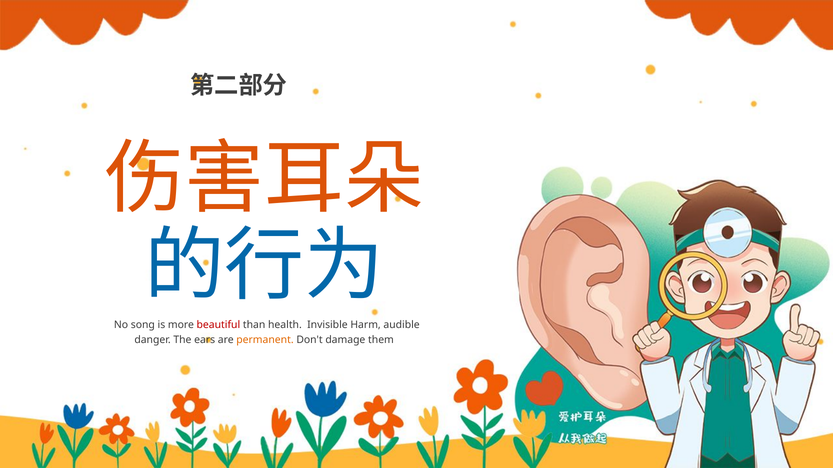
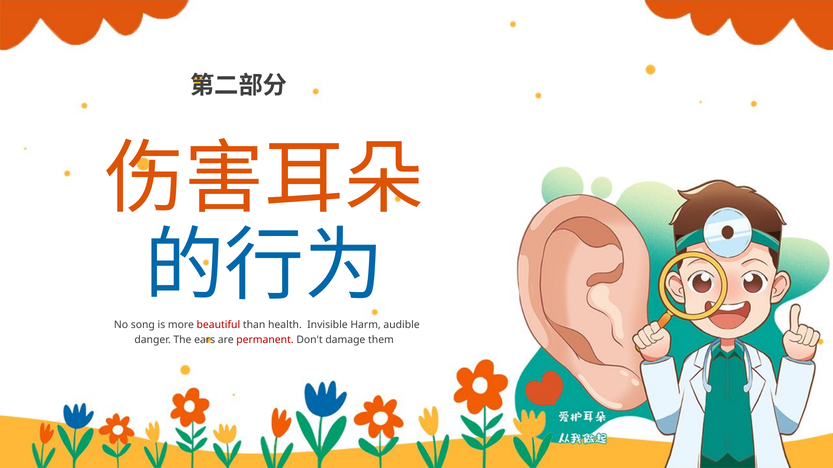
permanent colour: orange -> red
